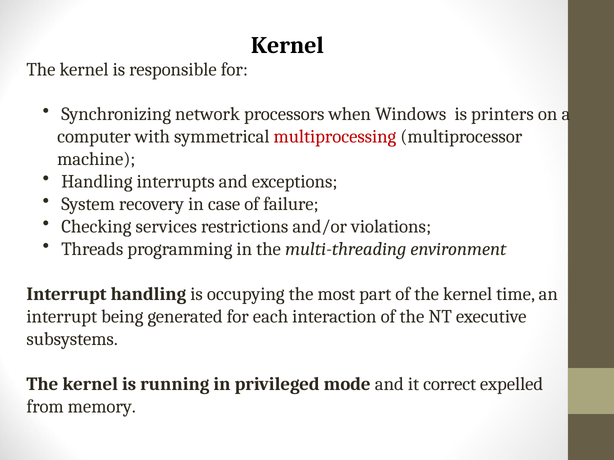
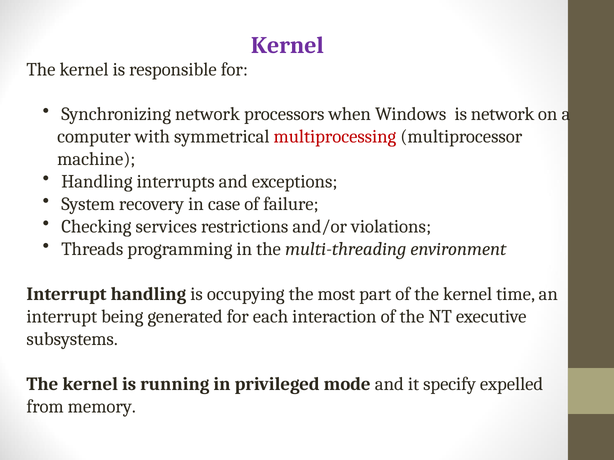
Kernel at (287, 46) colour: black -> purple
is printers: printers -> network
correct: correct -> specify
